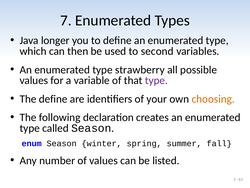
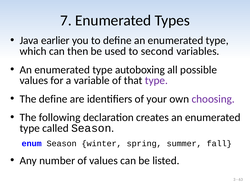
longer: longer -> earlier
strawberry: strawberry -> autoboxing
choosing colour: orange -> purple
